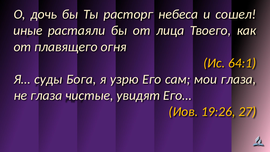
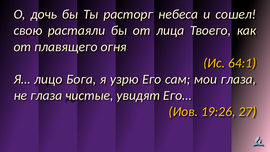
иные: иные -> свою
суды: суды -> лицо
